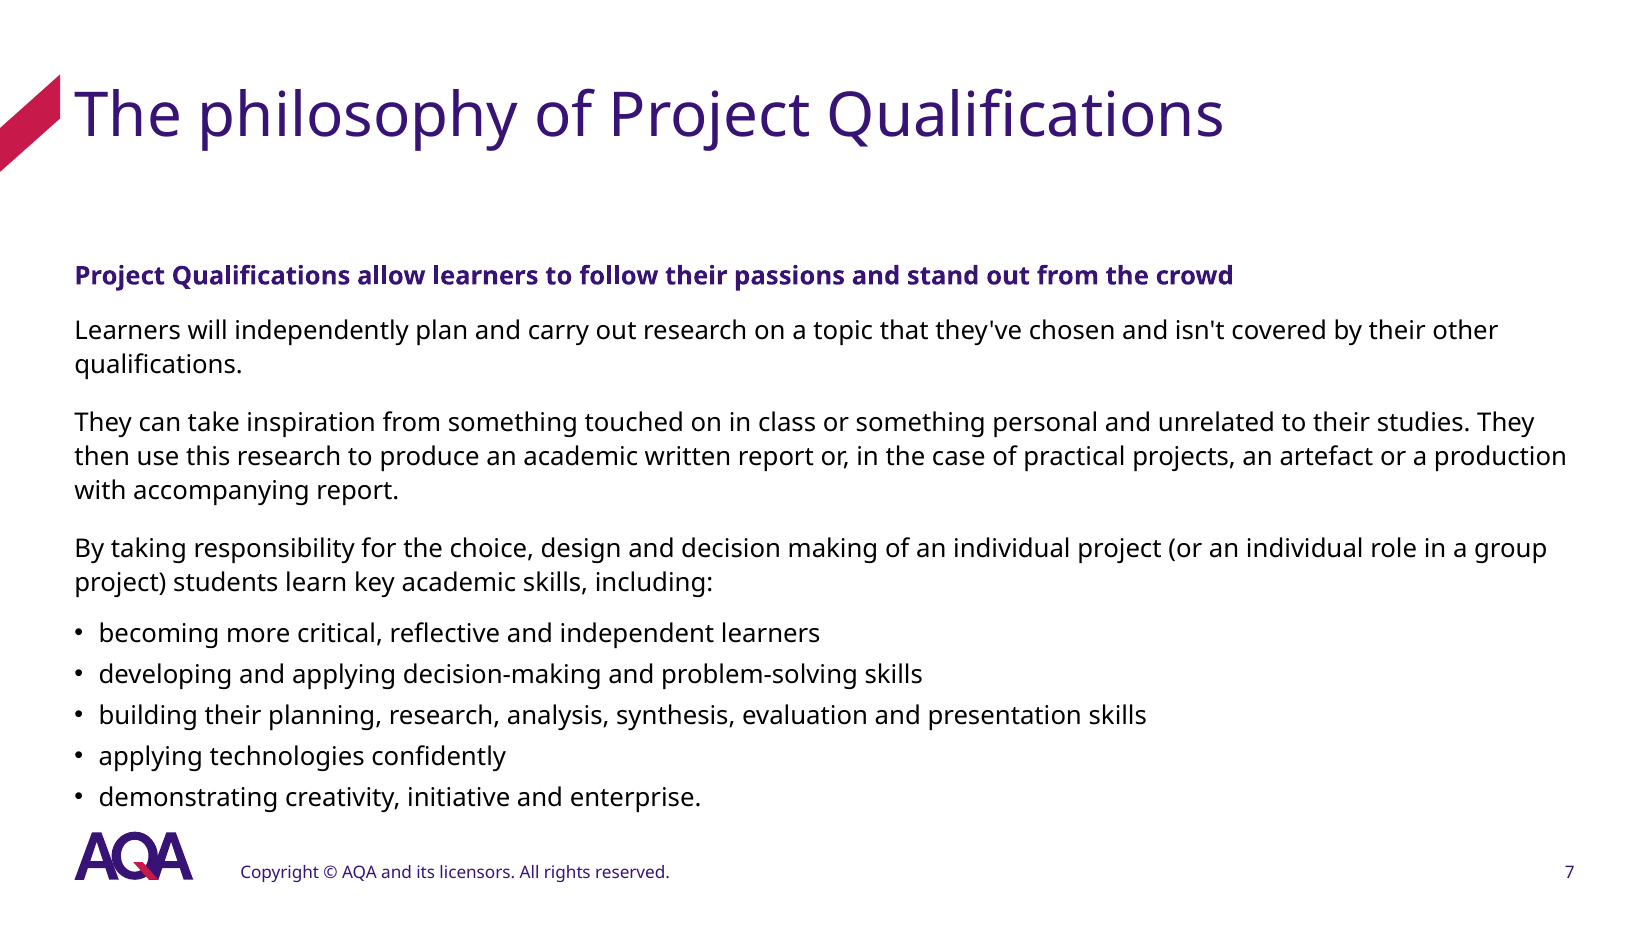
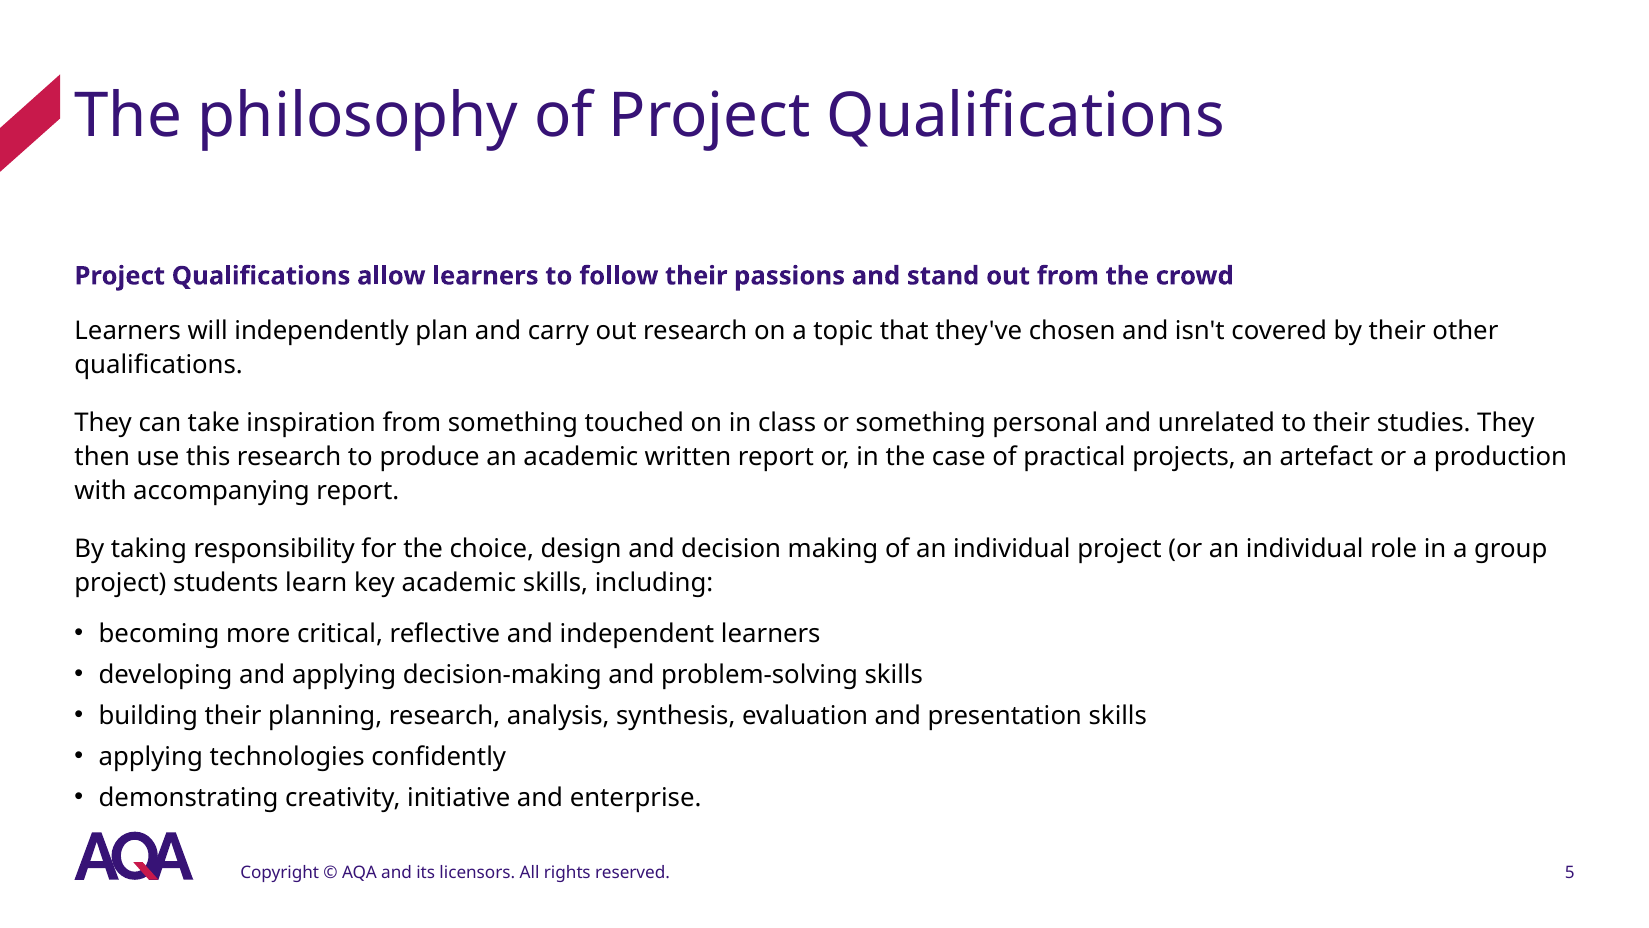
7: 7 -> 5
